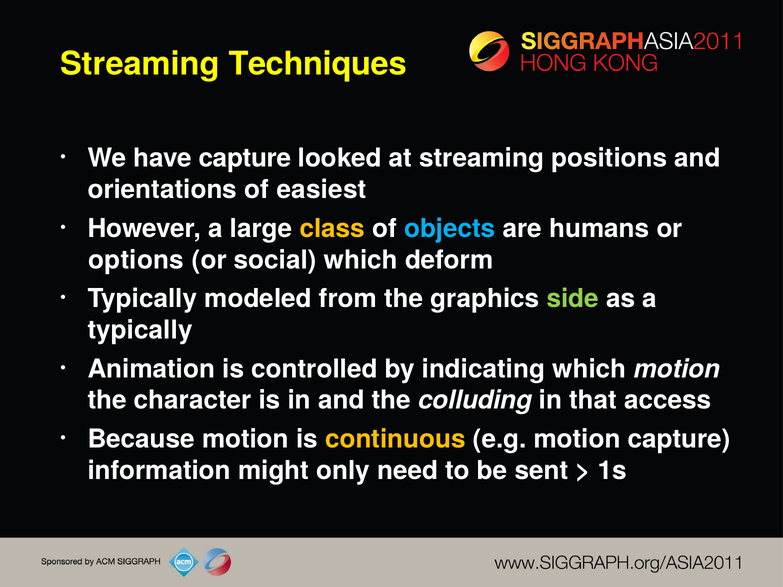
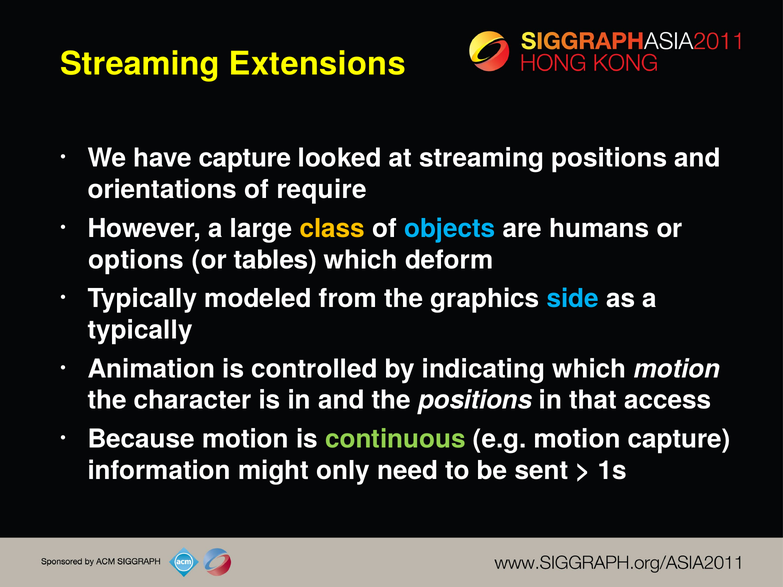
Techniques: Techniques -> Extensions
easiest: easiest -> require
social: social -> tables
side colour: light green -> light blue
the colluding: colluding -> positions
continuous colour: yellow -> light green
